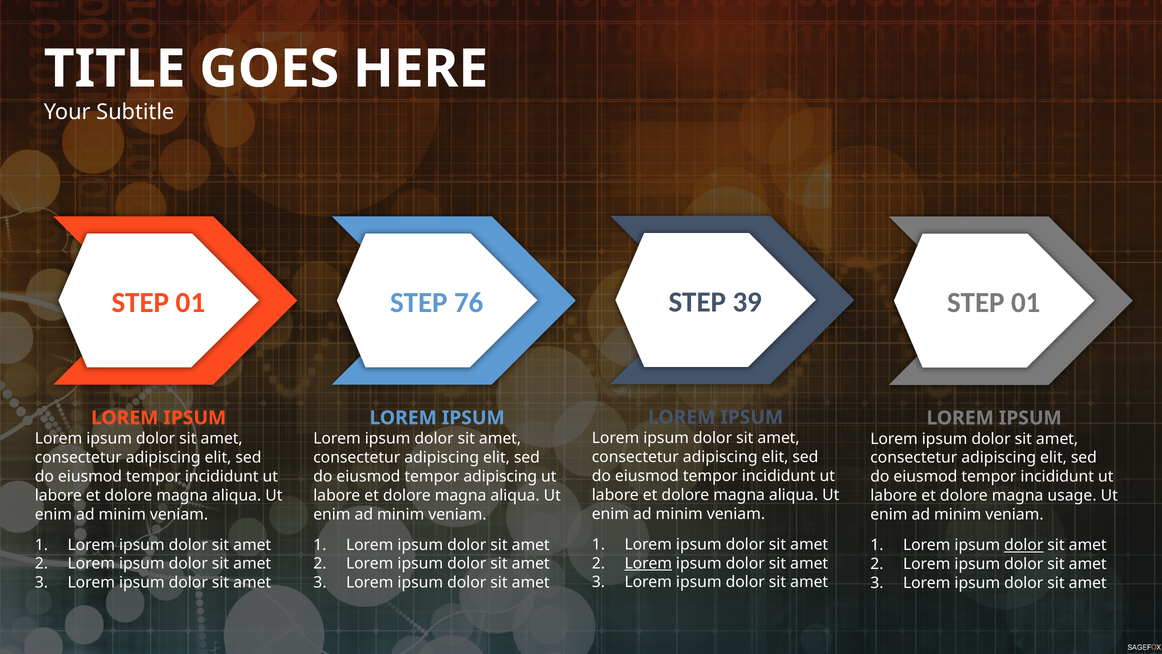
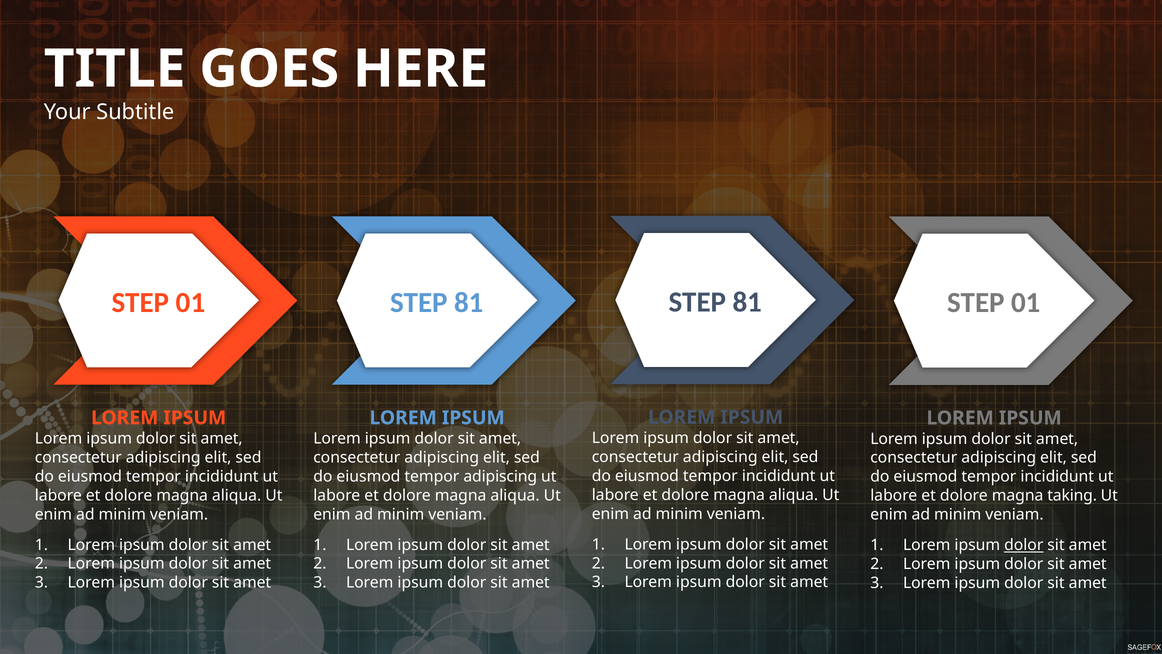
39 at (747, 302): 39 -> 81
76 at (469, 302): 76 -> 81
usage: usage -> taking
Lorem at (648, 563) underline: present -> none
